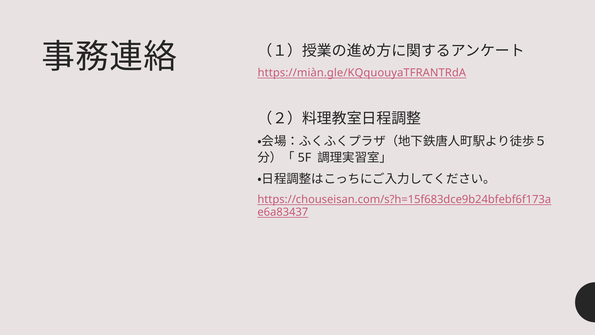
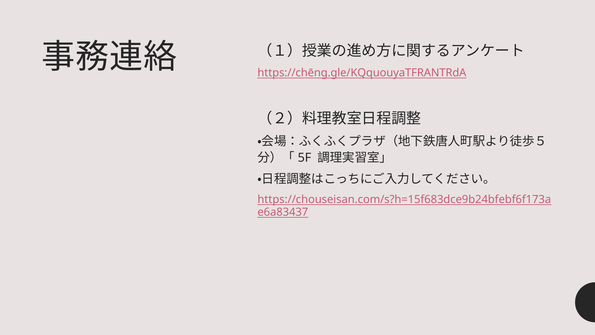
https://miàn.gle/KQquouyaTFRANTRdA: https://miàn.gle/KQquouyaTFRANTRdA -> https://chēng.gle/KQquouyaTFRANTRdA
